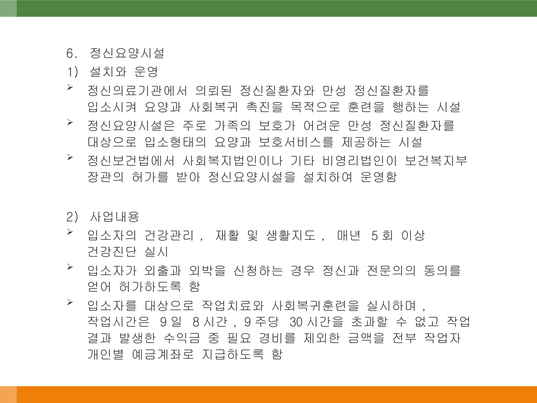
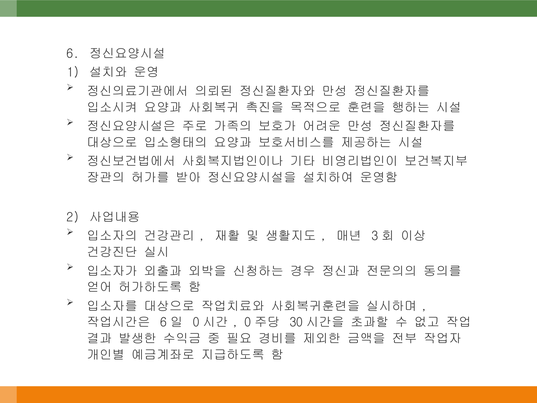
5: 5 -> 3
9 at (163, 322): 9 -> 6
8 at (196, 322): 8 -> 0
9 at (248, 322): 9 -> 0
